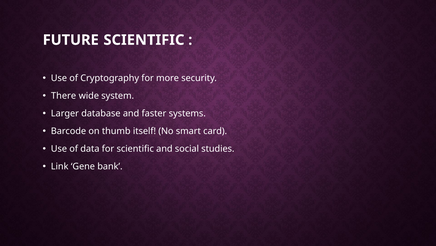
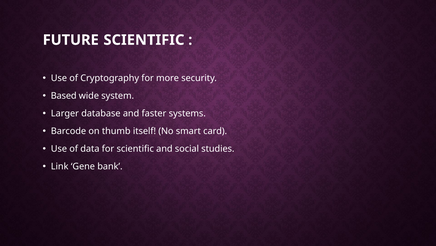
There: There -> Based
